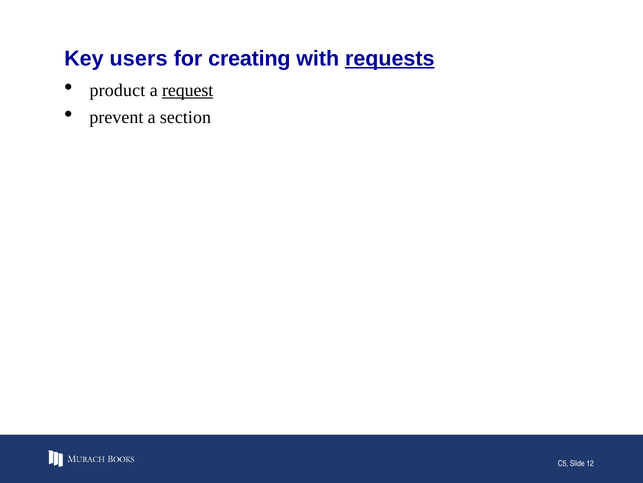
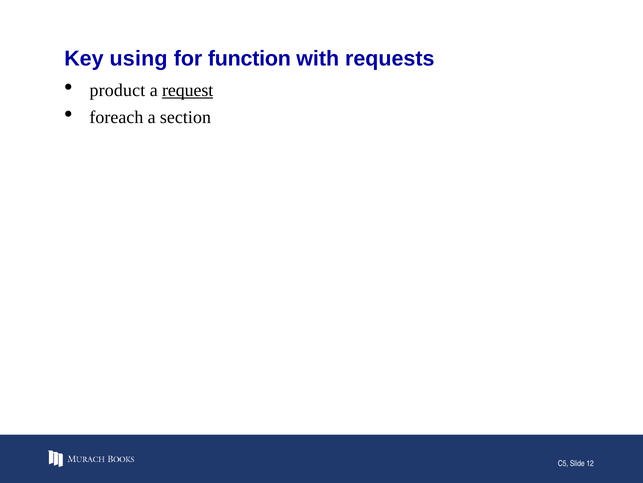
users: users -> using
creating: creating -> function
requests underline: present -> none
prevent: prevent -> foreach
